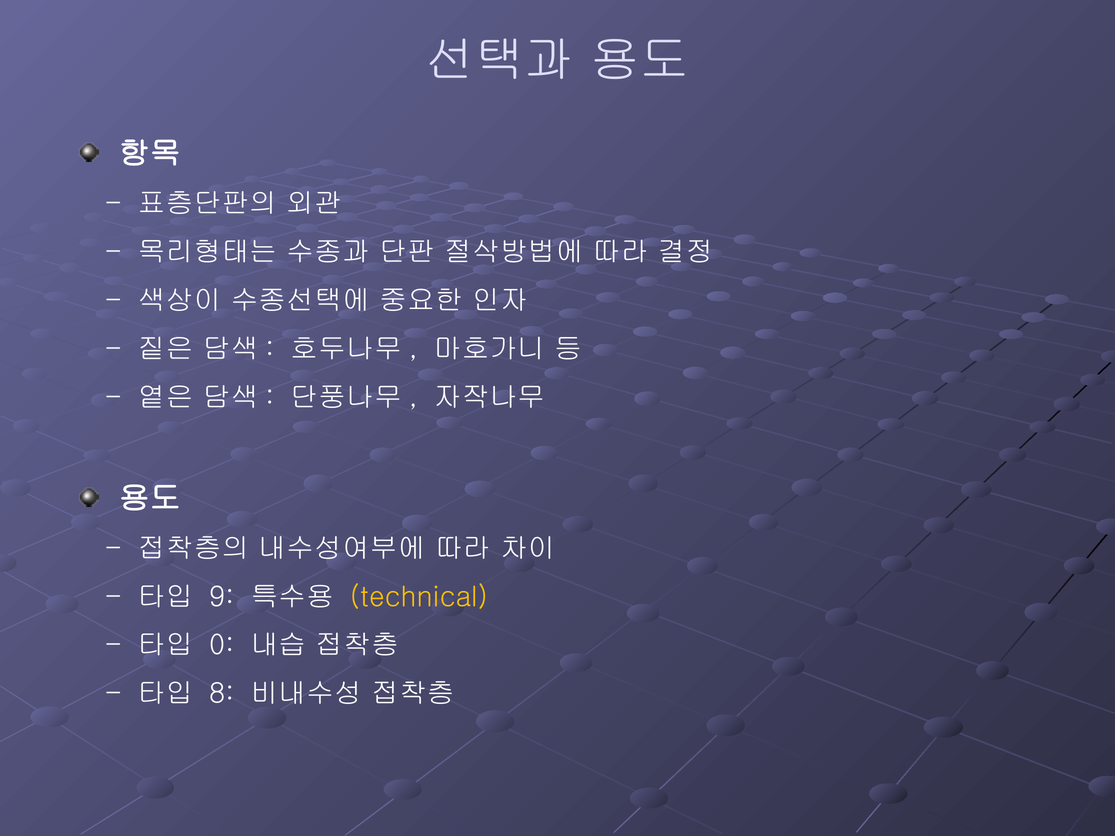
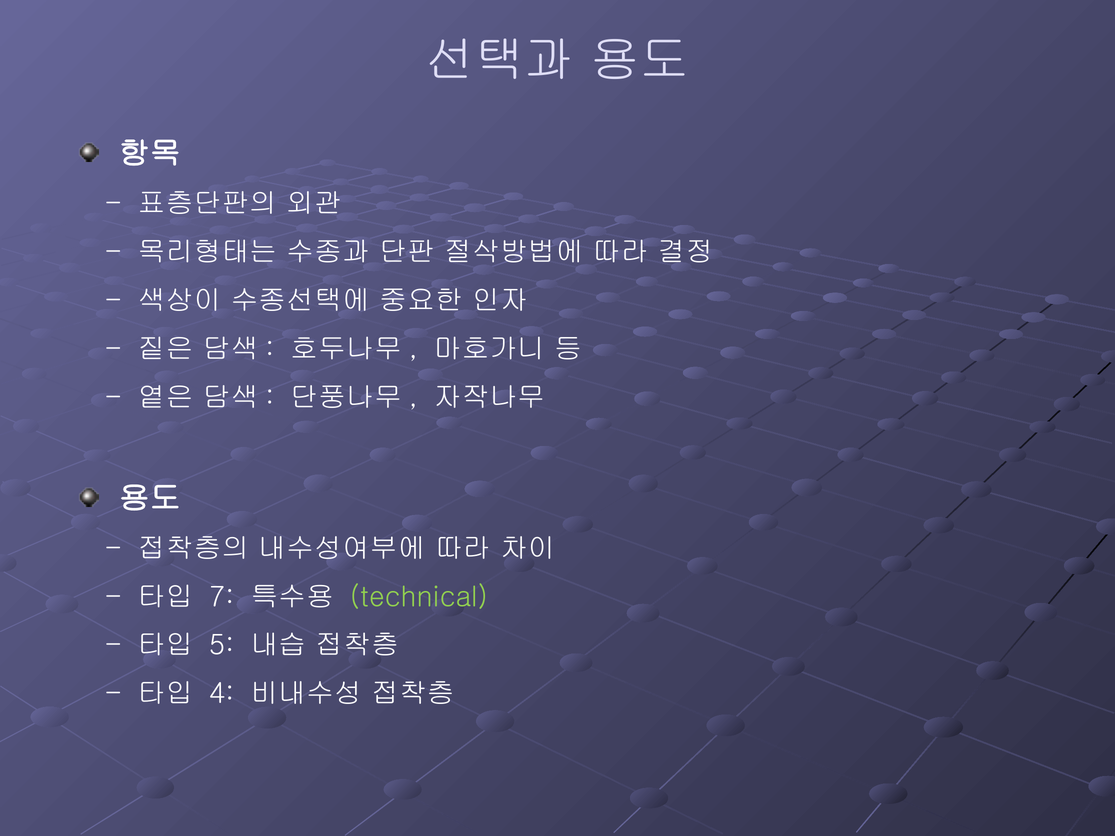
9: 9 -> 7
technical colour: yellow -> light green
0: 0 -> 5
8: 8 -> 4
